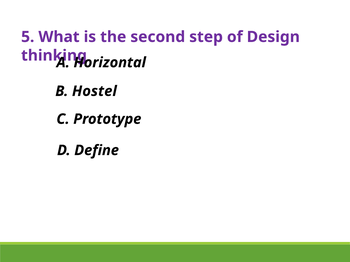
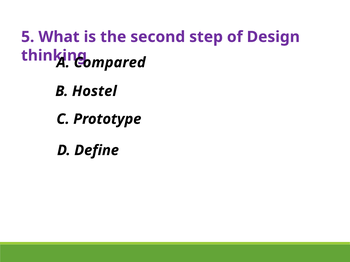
Horizontal: Horizontal -> Compared
